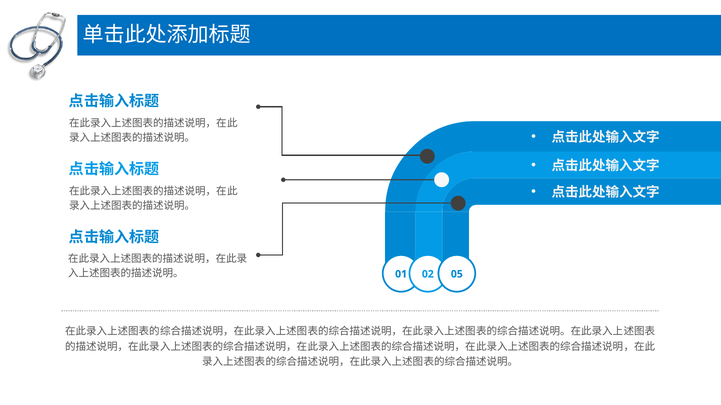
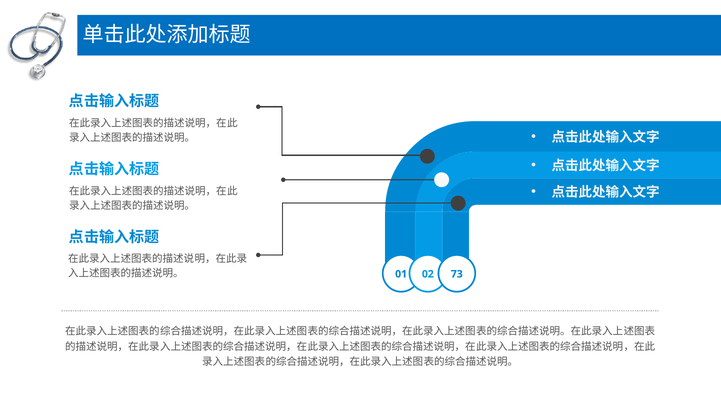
05: 05 -> 73
